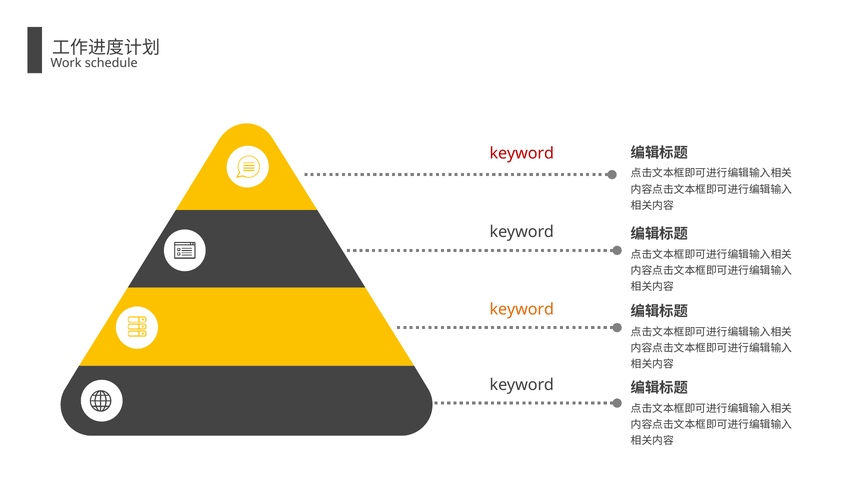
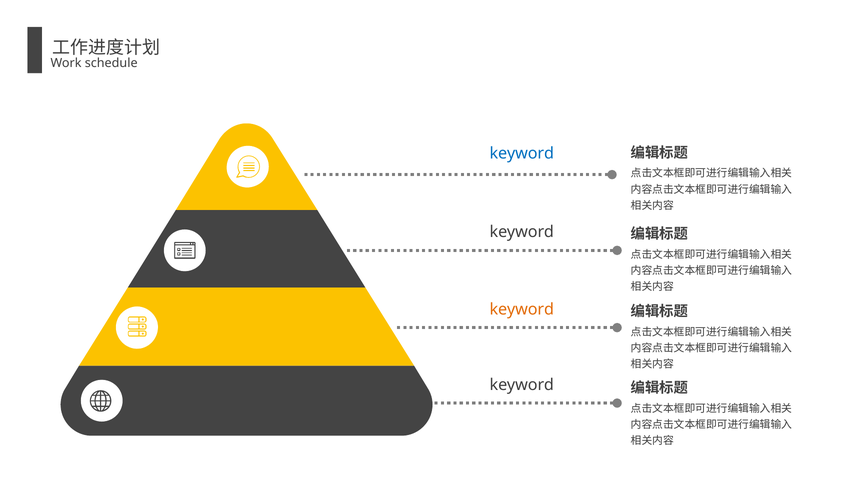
keyword at (522, 153) colour: red -> blue
